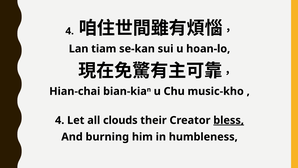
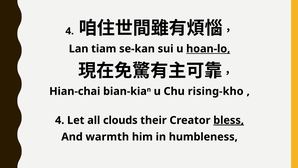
hoan-lo underline: none -> present
music-kho: music-kho -> rising-kho
burning: burning -> warmth
